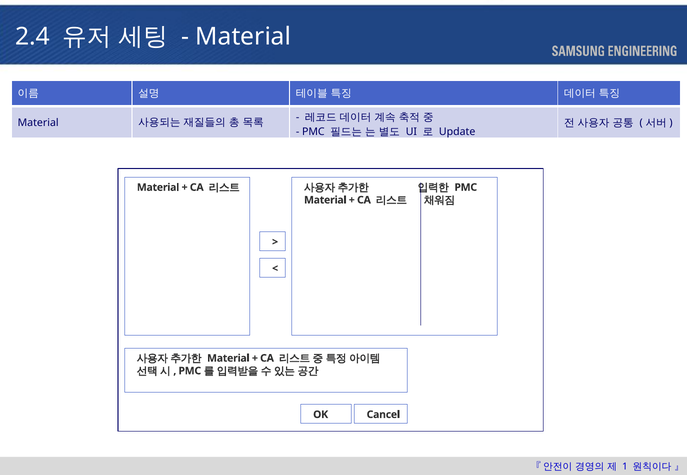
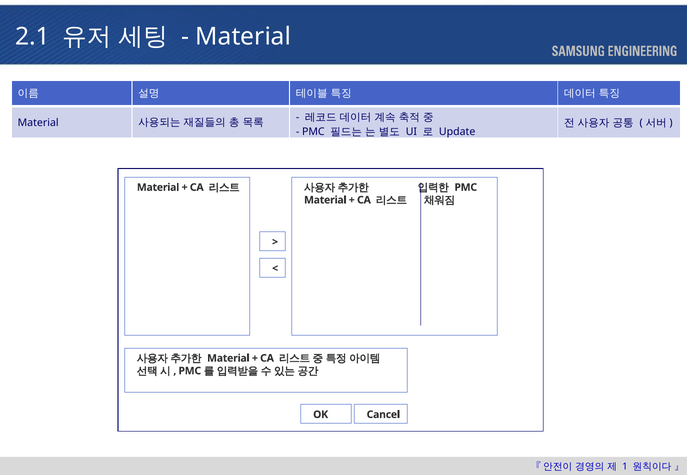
2.4: 2.4 -> 2.1
